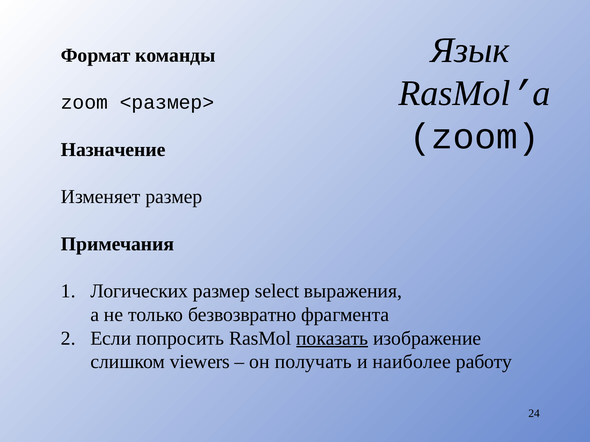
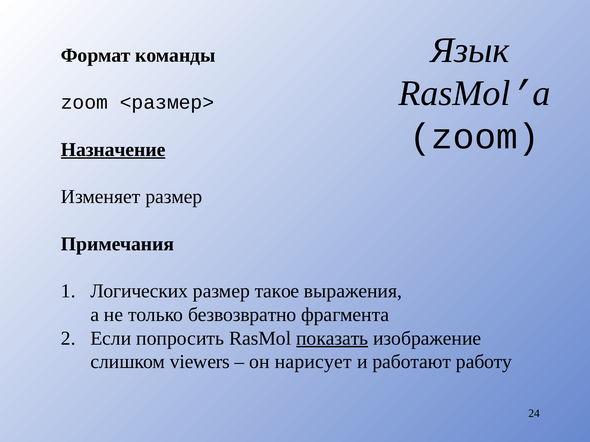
Назначение underline: none -> present
select: select -> такое
получать: получать -> нарисует
наиболее: наиболее -> работают
